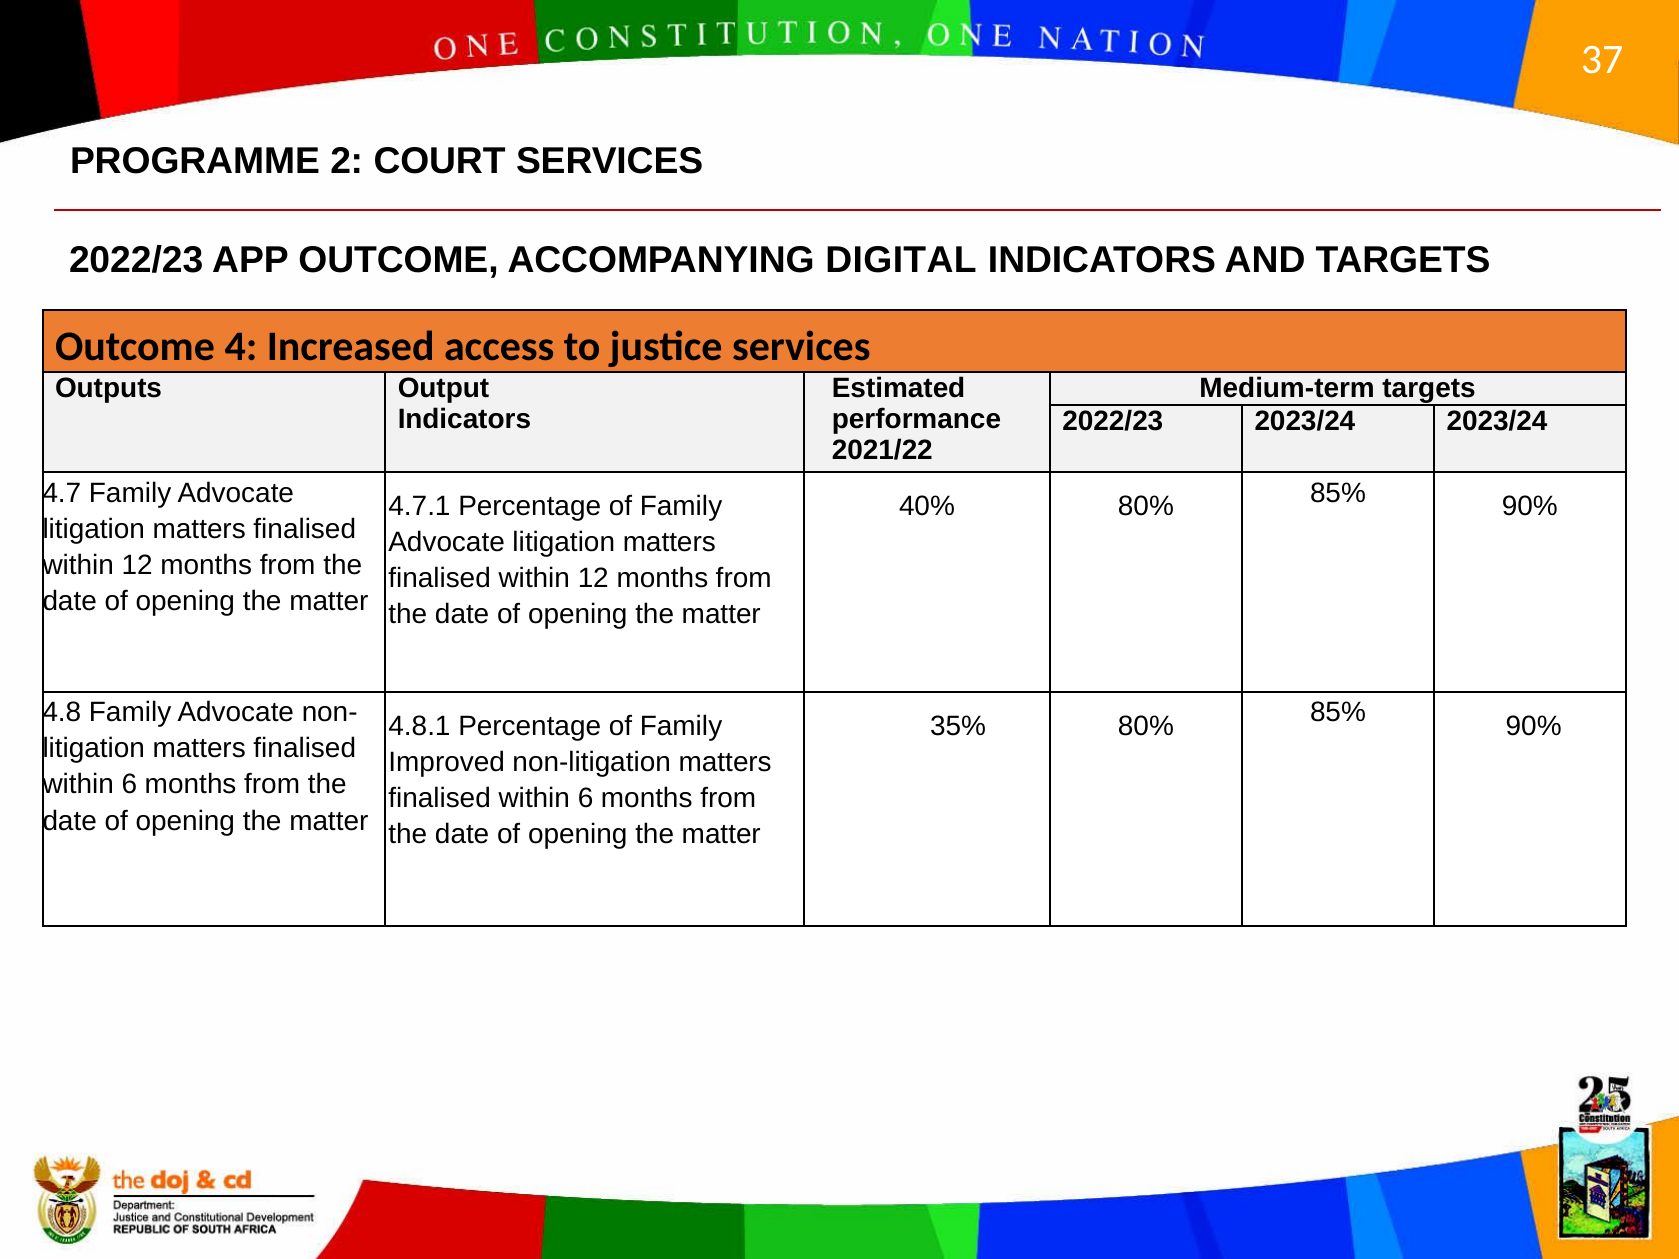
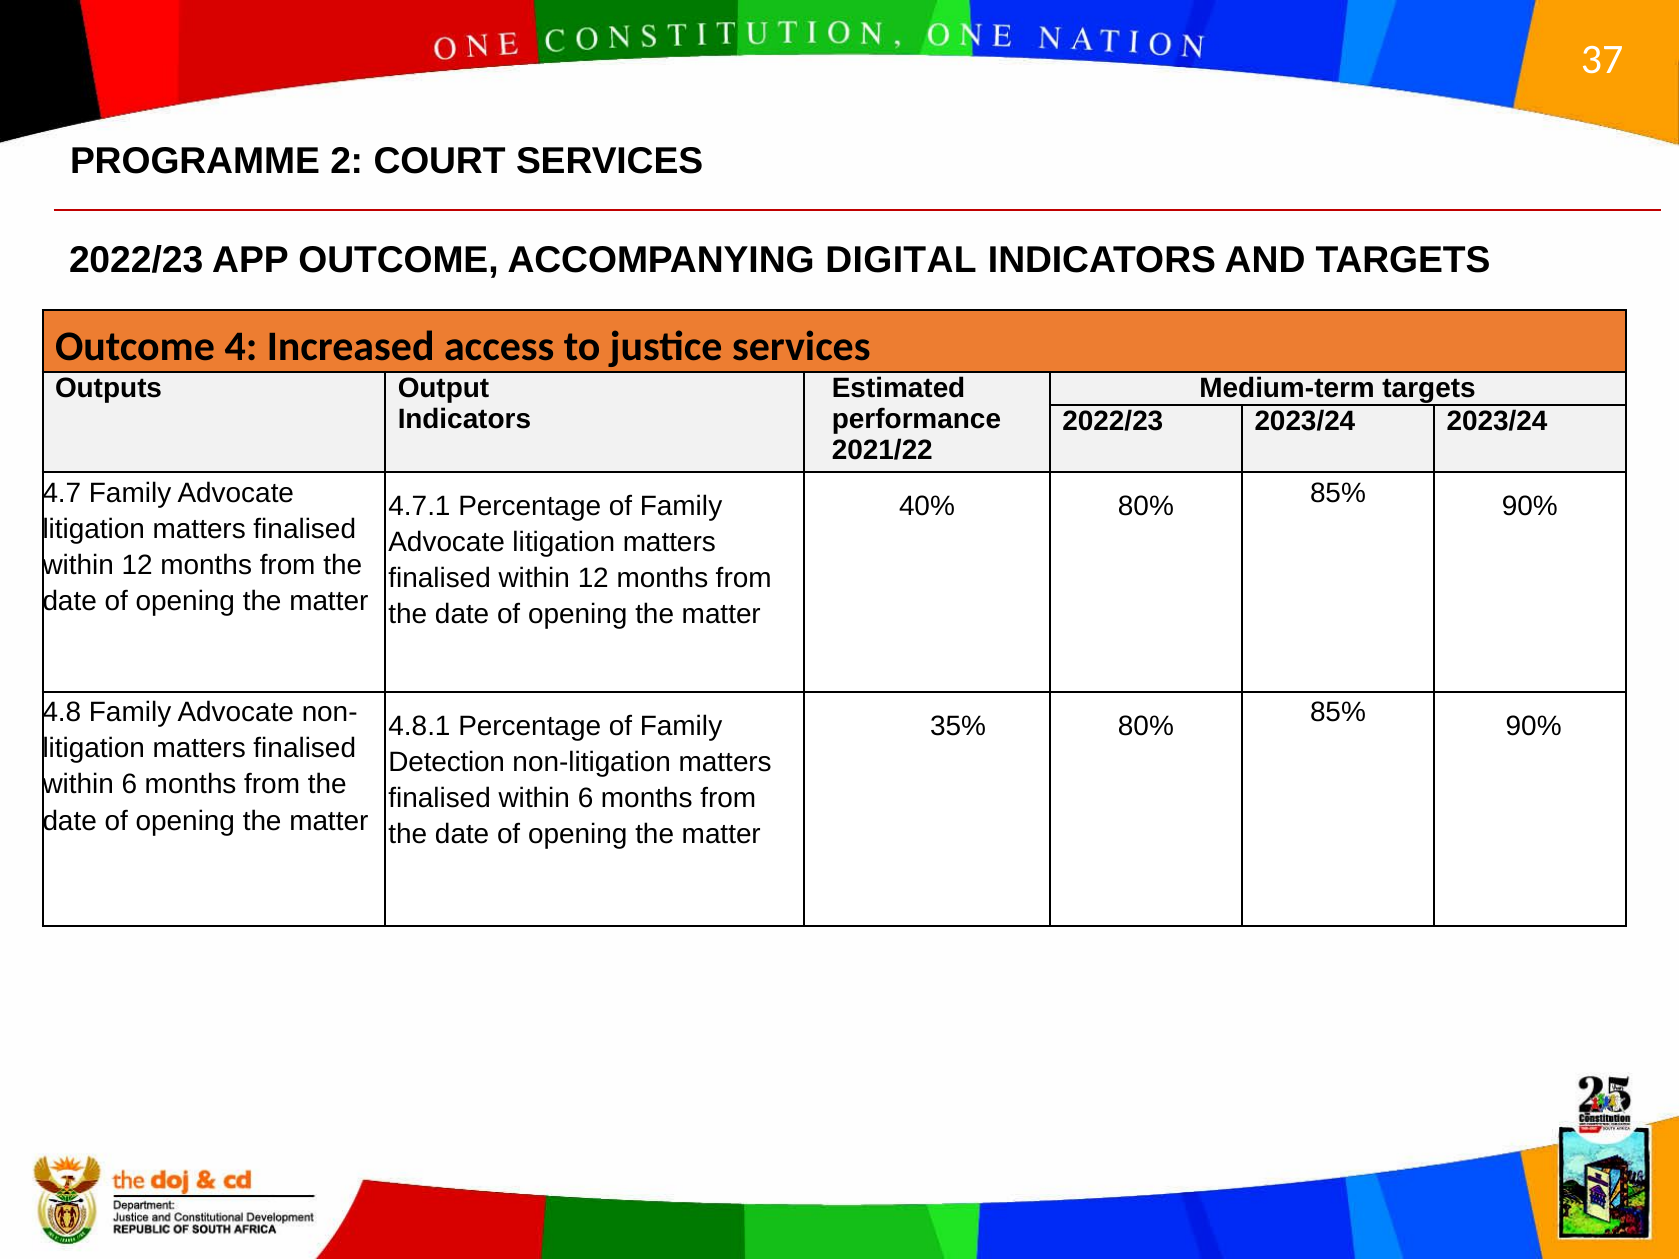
Improved: Improved -> Detection
